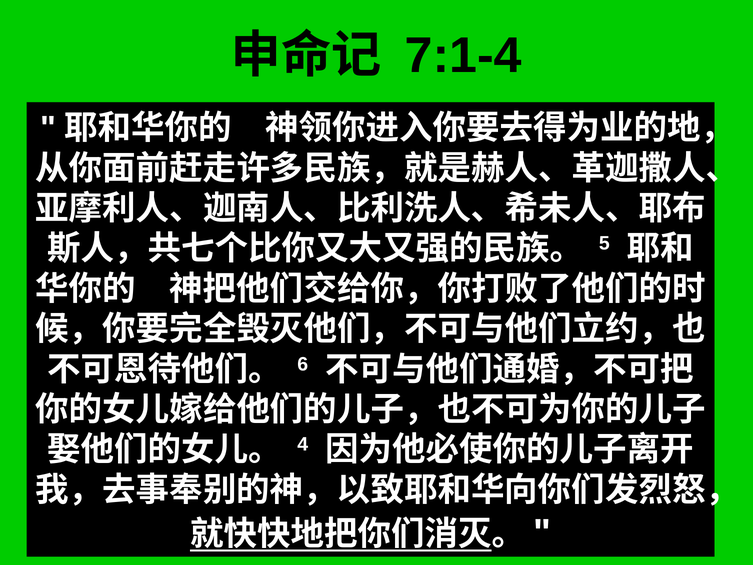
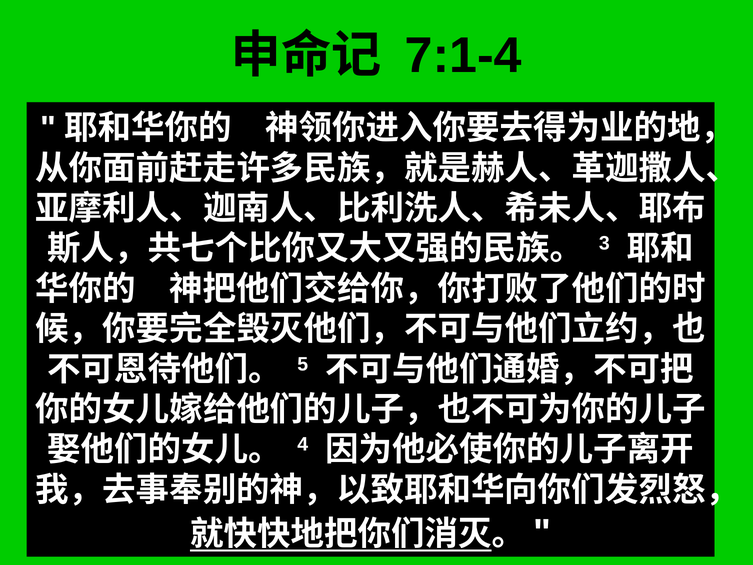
5: 5 -> 3
6: 6 -> 5
